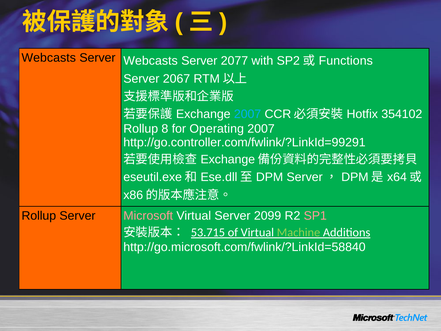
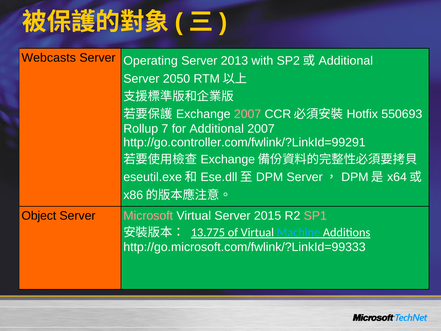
Server Webcasts: Webcasts -> Operating
2077: 2077 -> 2013
Functions at (346, 61): Functions -> Additional
2067: 2067 -> 2050
2007 at (248, 114) colour: light blue -> pink
354102: 354102 -> 550693
8: 8 -> 7
for Operating: Operating -> Additional
Rollup at (39, 216): Rollup -> Object
2099: 2099 -> 2015
53.715: 53.715 -> 13.775
Machine colour: light green -> light blue
http://go.microsoft.com/fwlink/?LinkId=58840: http://go.microsoft.com/fwlink/?LinkId=58840 -> http://go.microsoft.com/fwlink/?LinkId=99333
